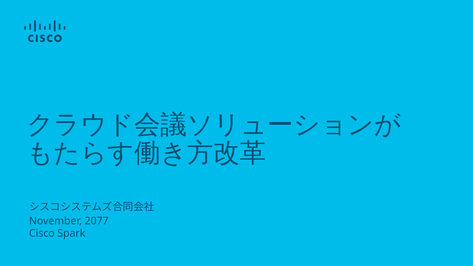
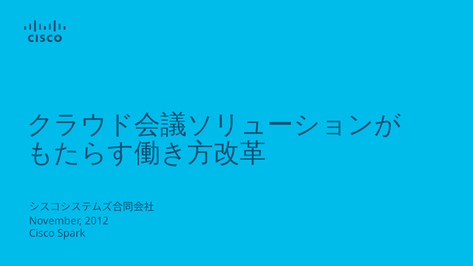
2077: 2077 -> 2012
